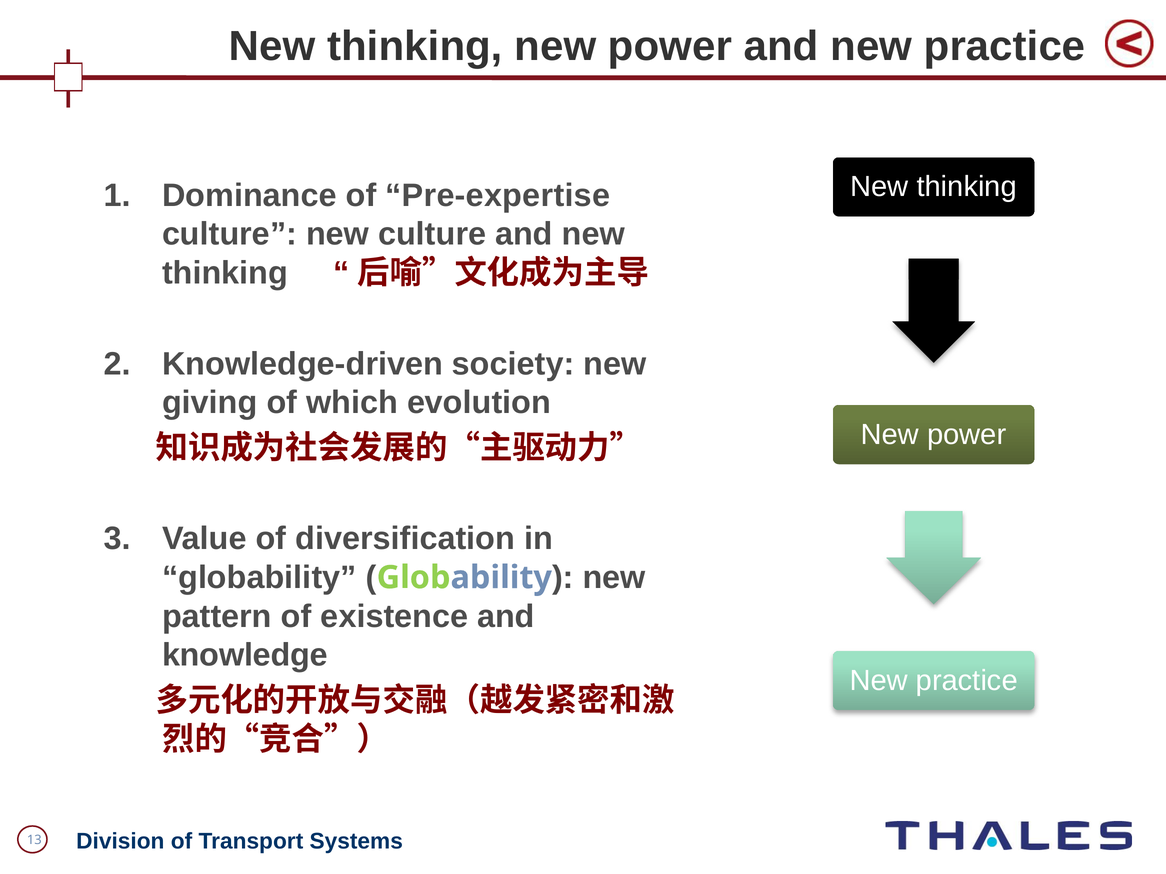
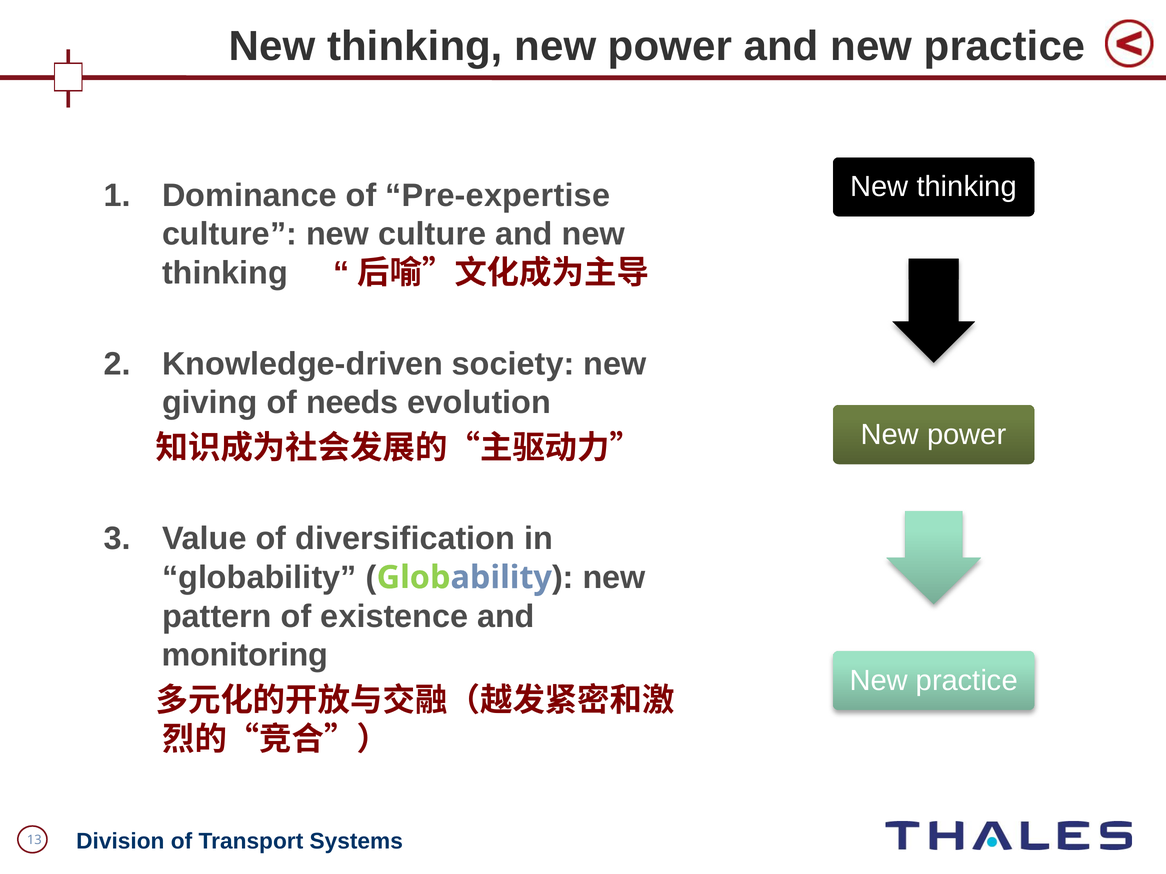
which: which -> needs
knowledge: knowledge -> monitoring
